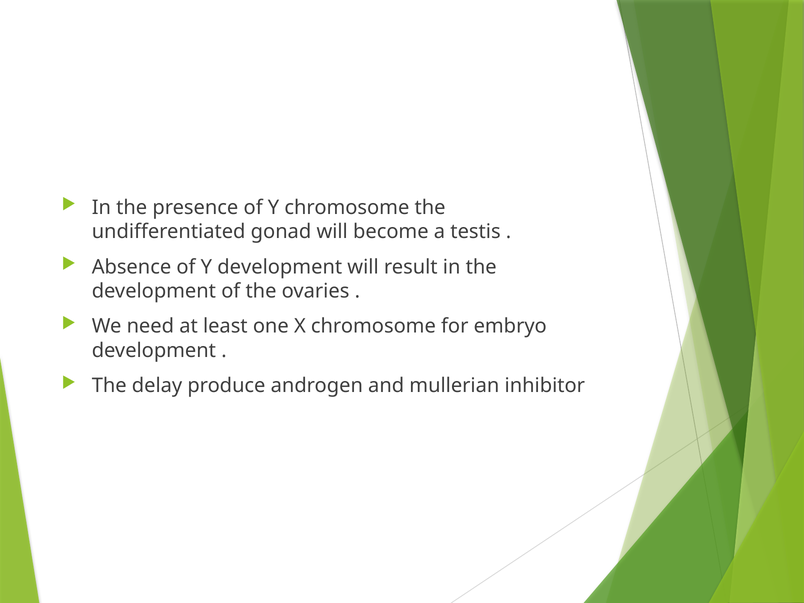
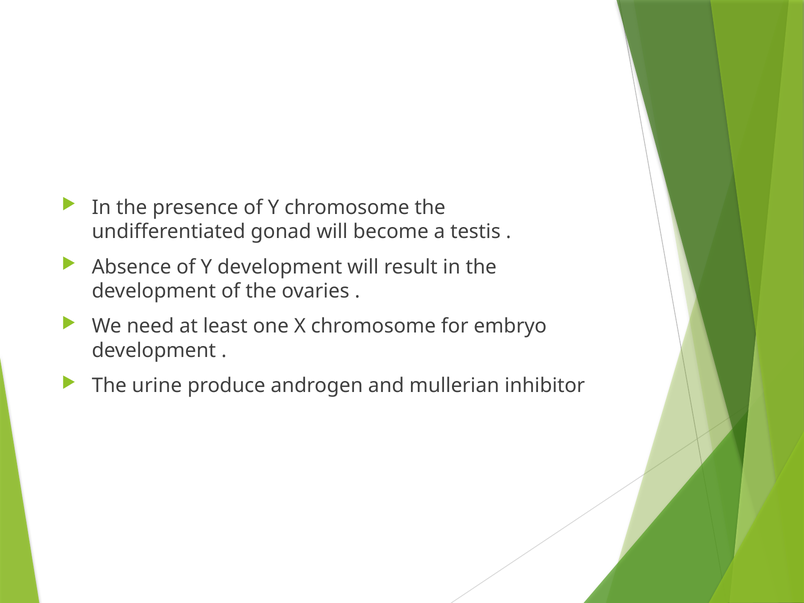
delay: delay -> urine
